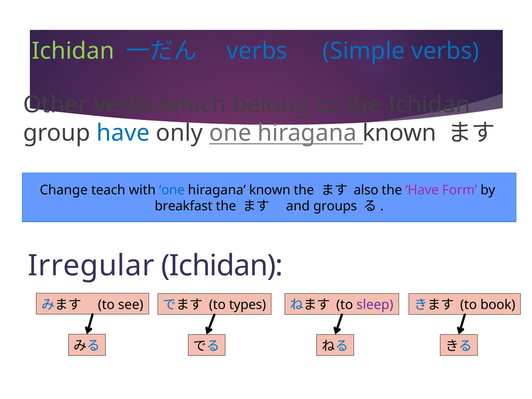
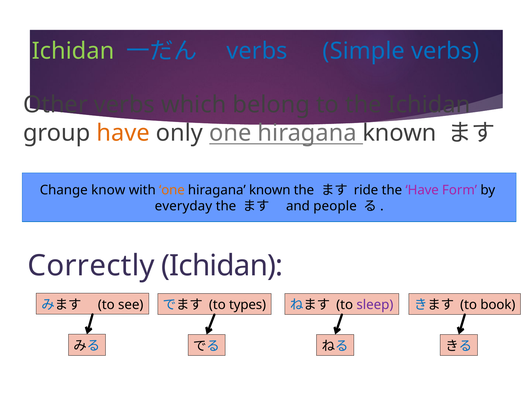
have at (123, 133) colour: blue -> orange
teach: teach -> know
one at (172, 190) colour: blue -> orange
also: also -> ride
breakfast: breakfast -> everyday
groups: groups -> people
Irregular: Irregular -> Correctly
